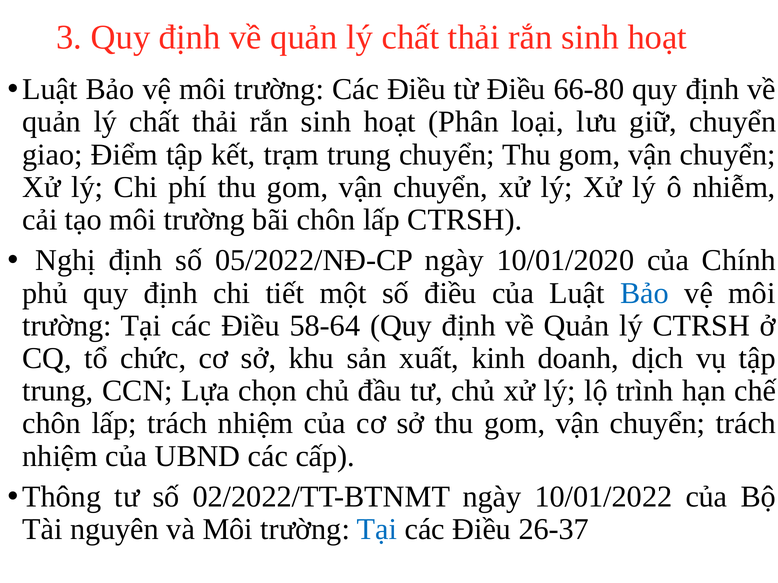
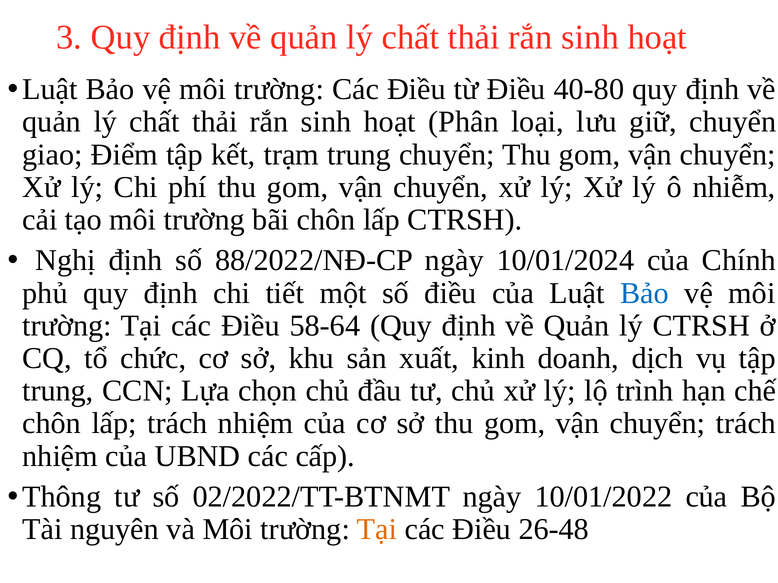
66-80: 66-80 -> 40-80
05/2022/NĐ-CP: 05/2022/NĐ-CP -> 88/2022/NĐ-CP
10/01/2020: 10/01/2020 -> 10/01/2024
Tại at (377, 530) colour: blue -> orange
26-37: 26-37 -> 26-48
